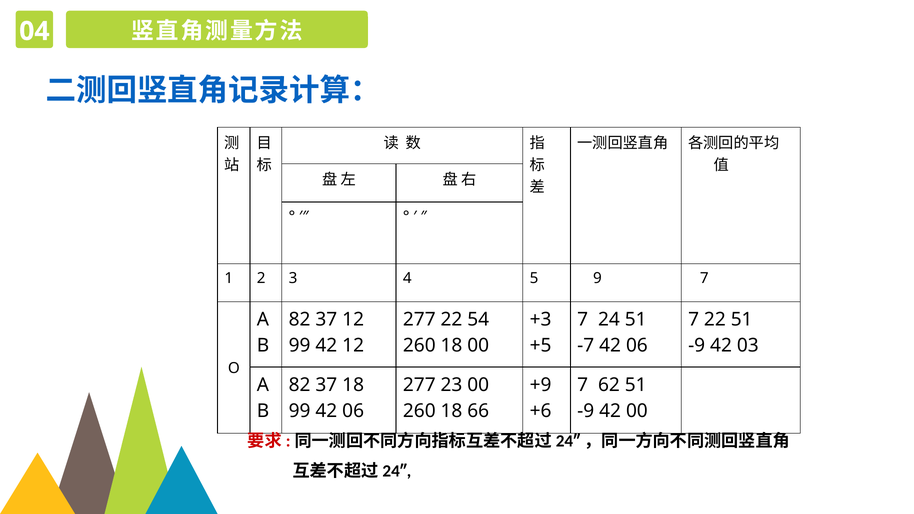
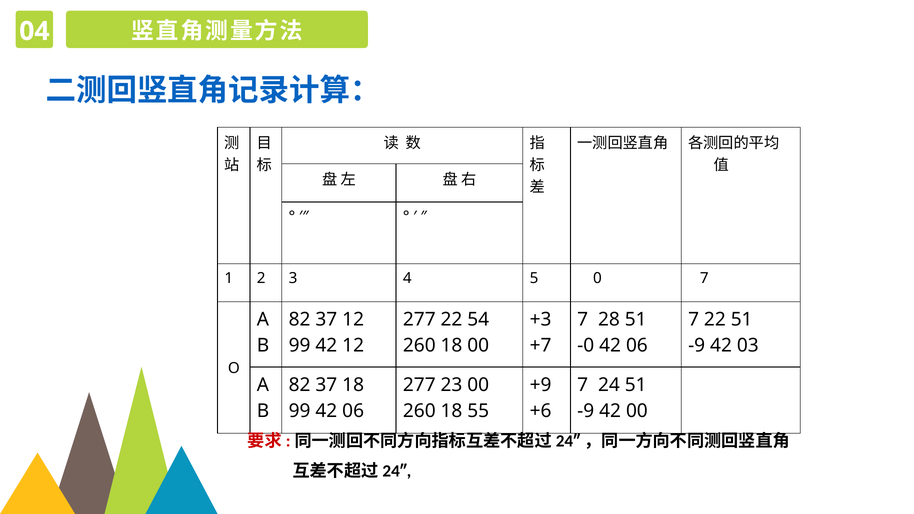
9: 9 -> 0
24: 24 -> 28
+5: +5 -> +7
-7: -7 -> -0
62: 62 -> 24
66: 66 -> 55
